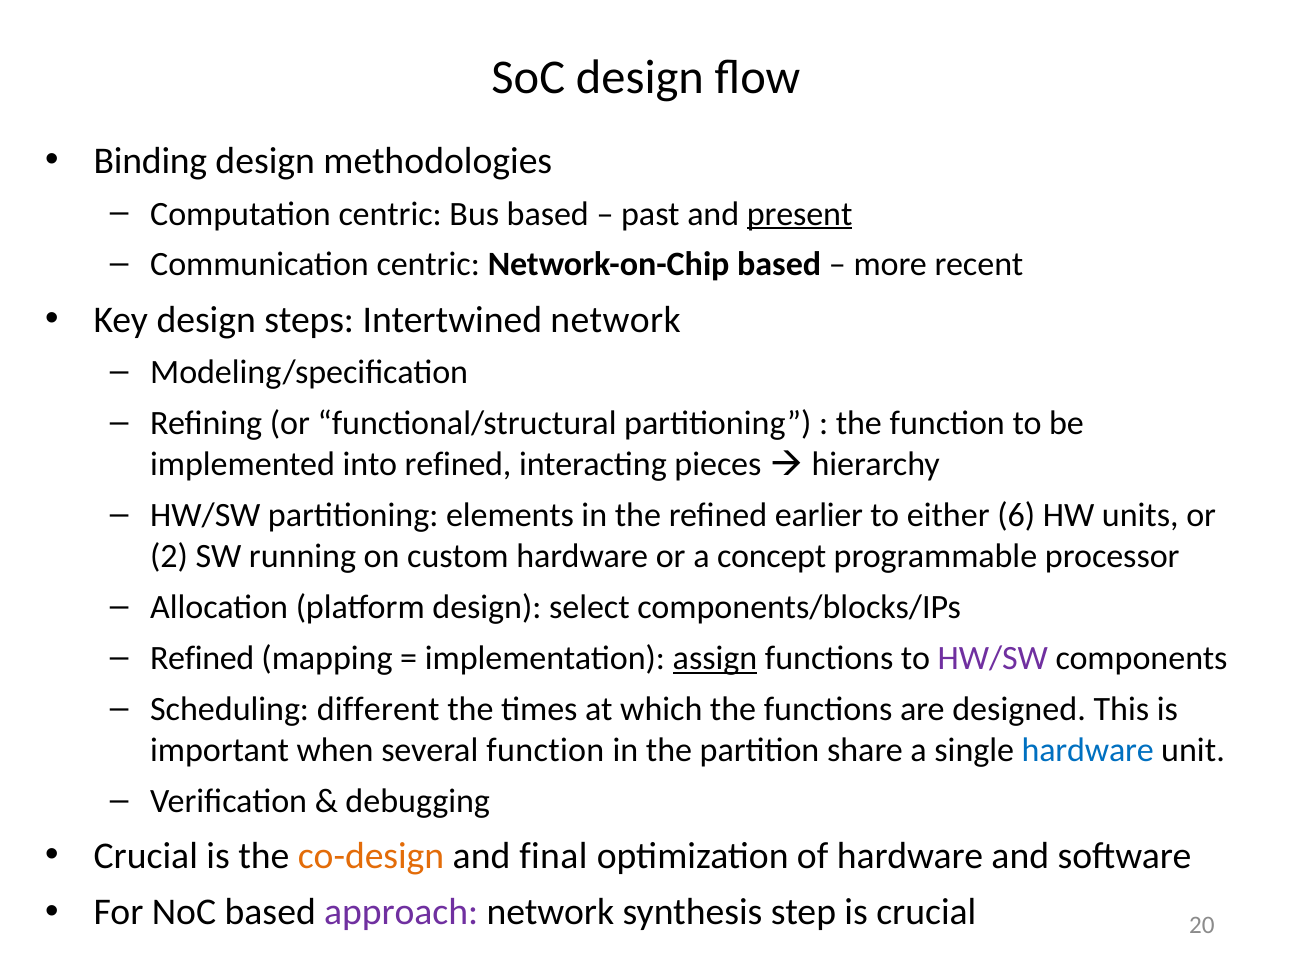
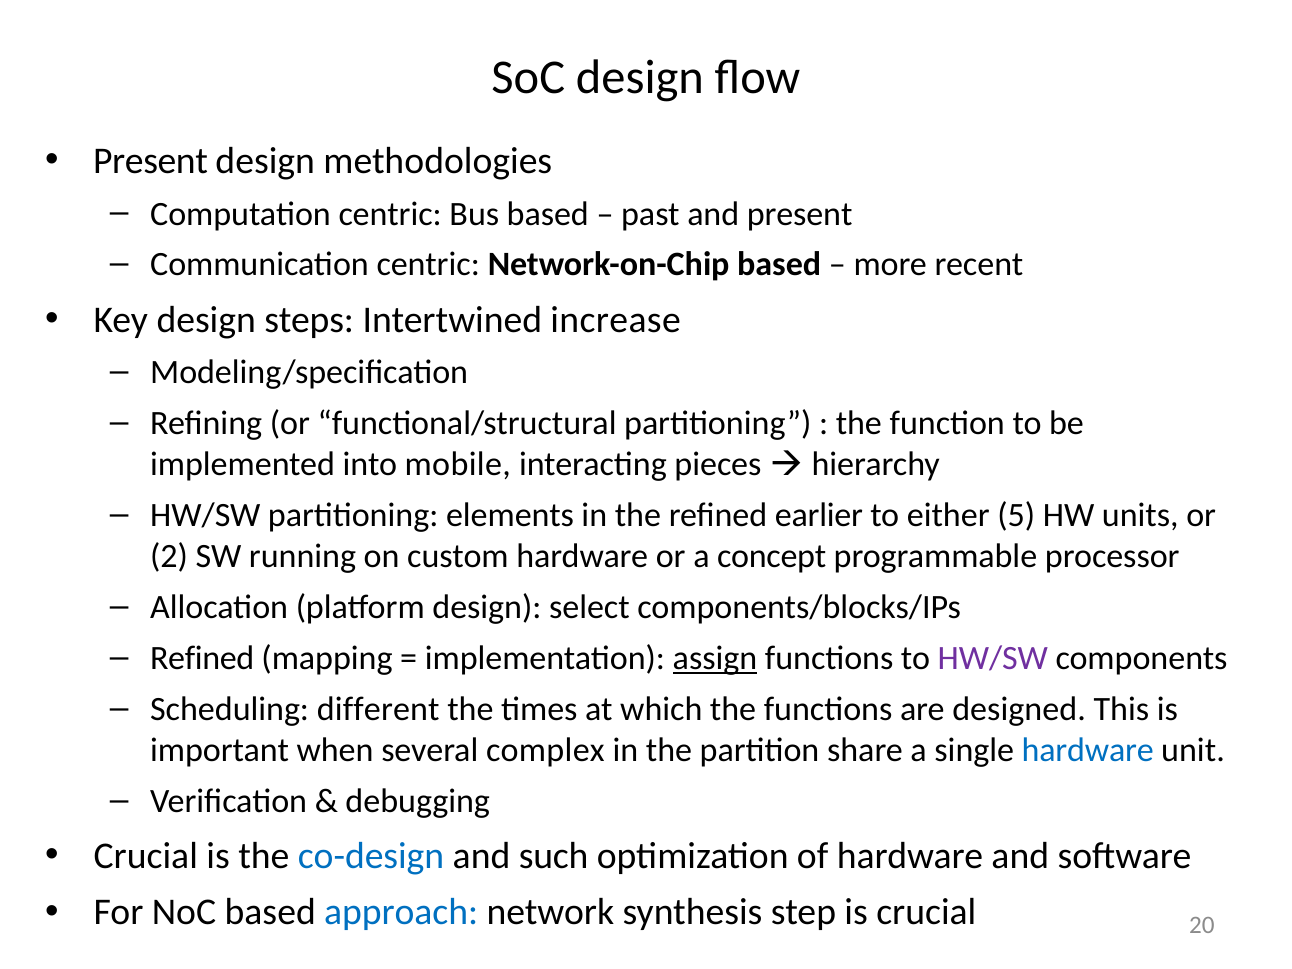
Binding at (150, 161): Binding -> Present
present at (800, 214) underline: present -> none
Intertwined network: network -> increase
into refined: refined -> mobile
6: 6 -> 5
several function: function -> complex
co-design colour: orange -> blue
final: final -> such
approach colour: purple -> blue
